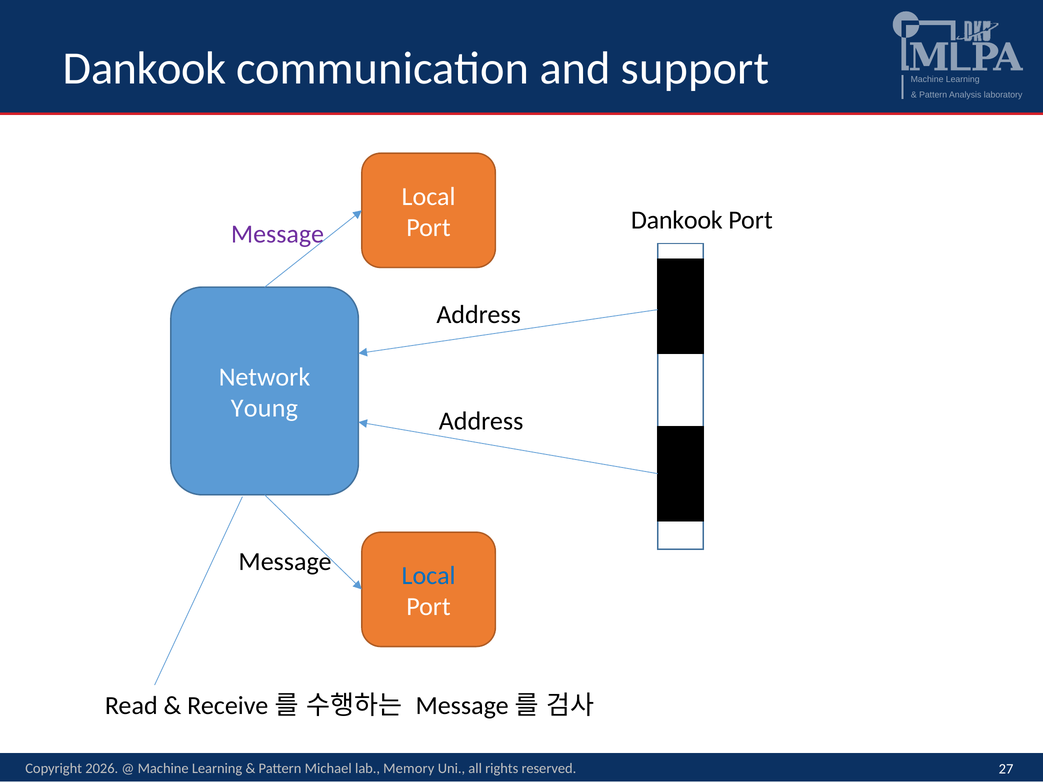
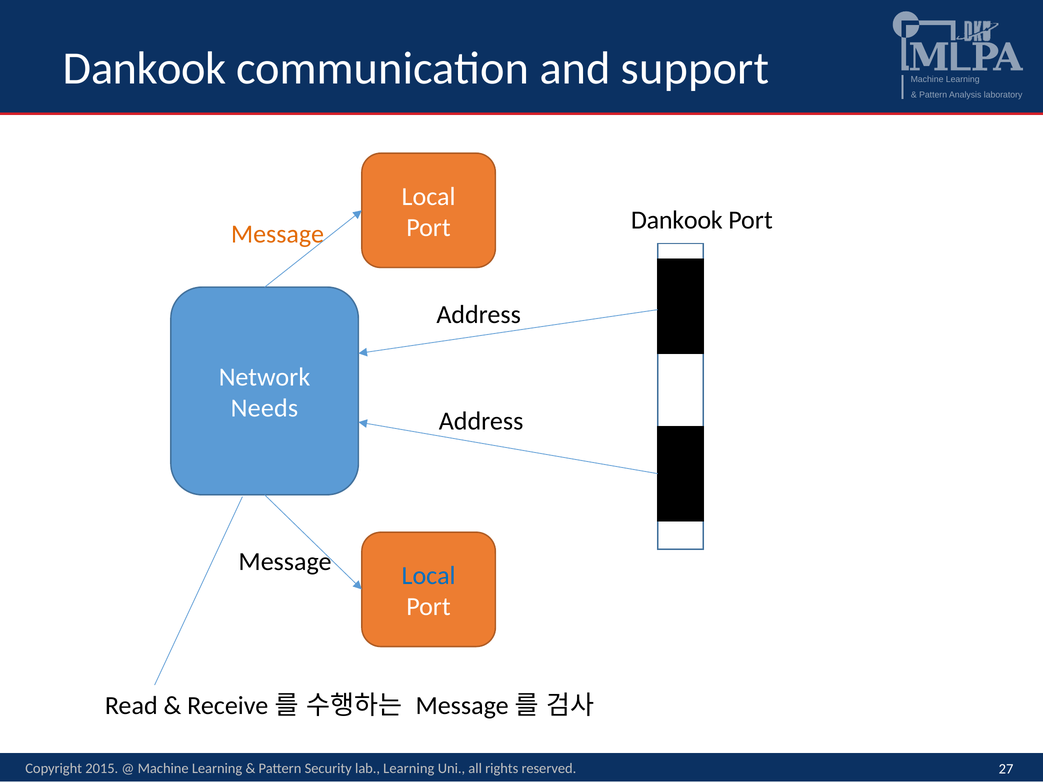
Message at (277, 234) colour: purple -> orange
Young: Young -> Needs
2026: 2026 -> 2015
Michael: Michael -> Security
lab Memory: Memory -> Learning
